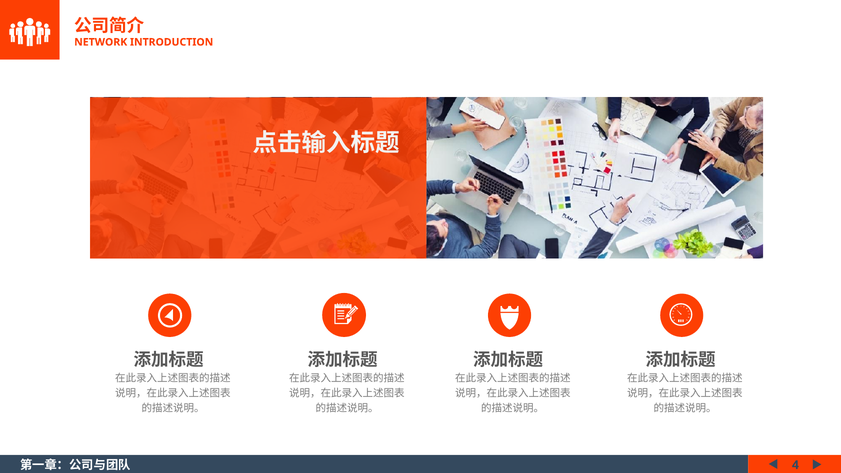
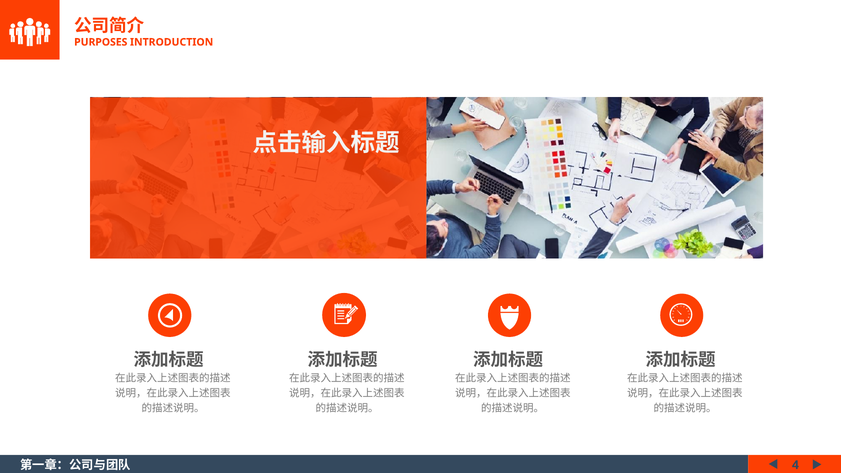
NETWORK: NETWORK -> PURPOSES
